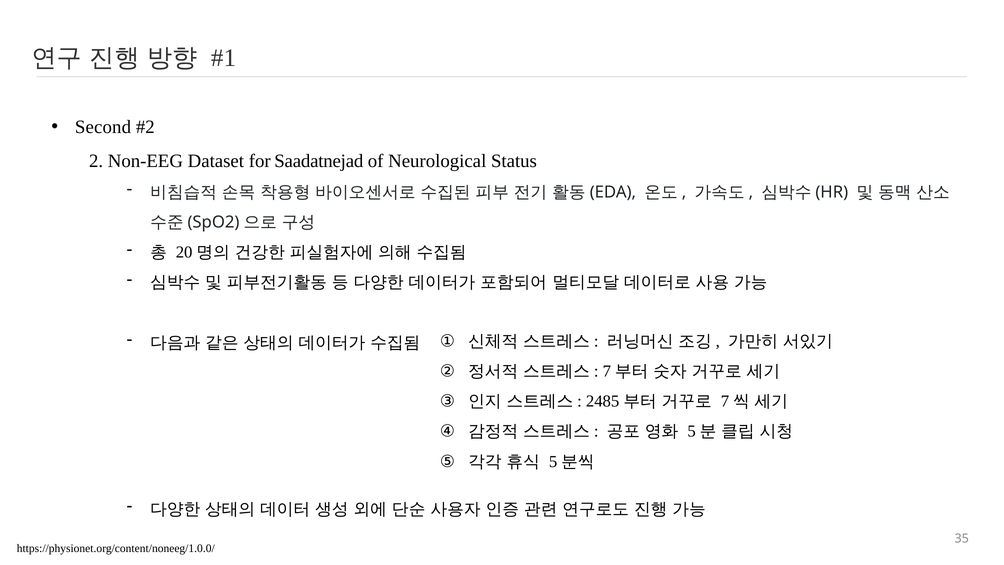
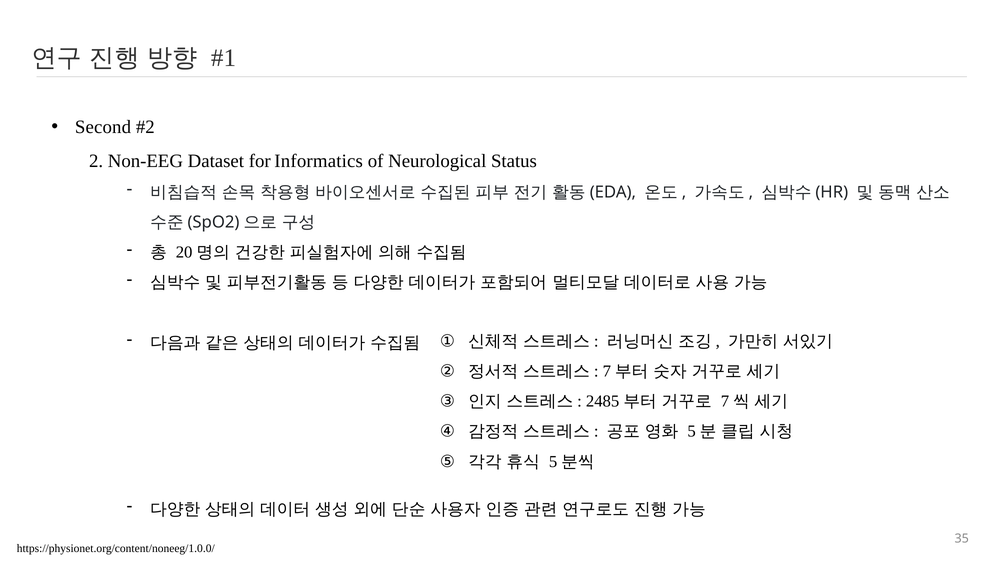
Saadatnejad: Saadatnejad -> Informatics
